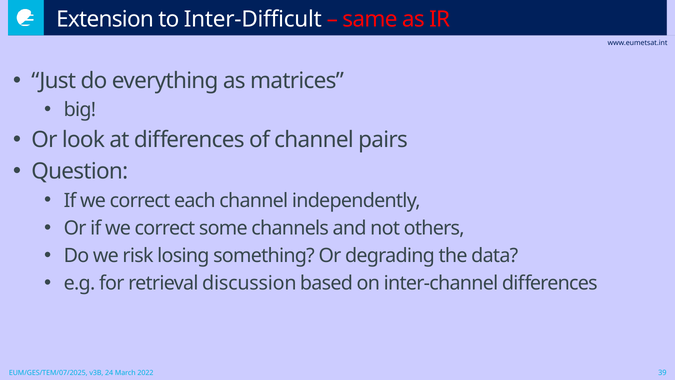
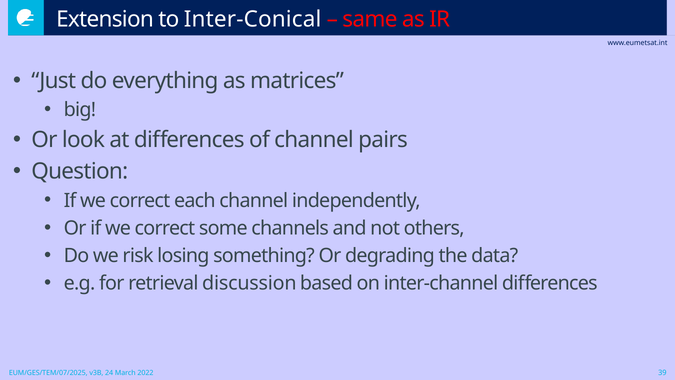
Inter-Difficult: Inter-Difficult -> Inter-Conical
